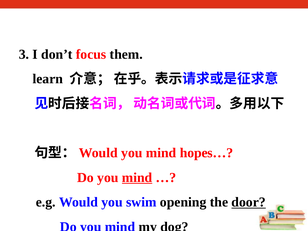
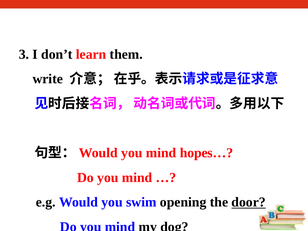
focus: focus -> learn
learn: learn -> write
mind at (137, 178) underline: present -> none
